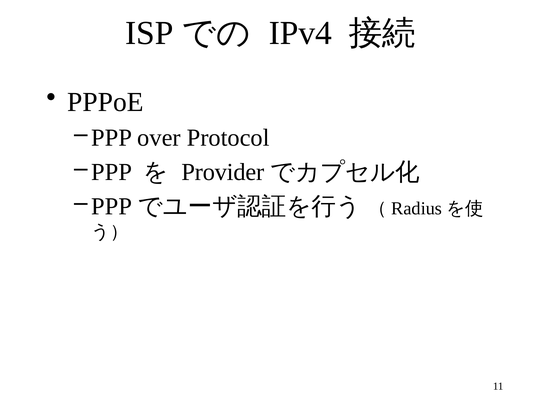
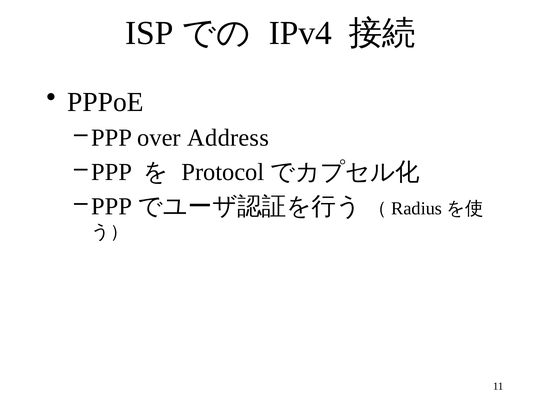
Protocol: Protocol -> Address
Provider: Provider -> Protocol
